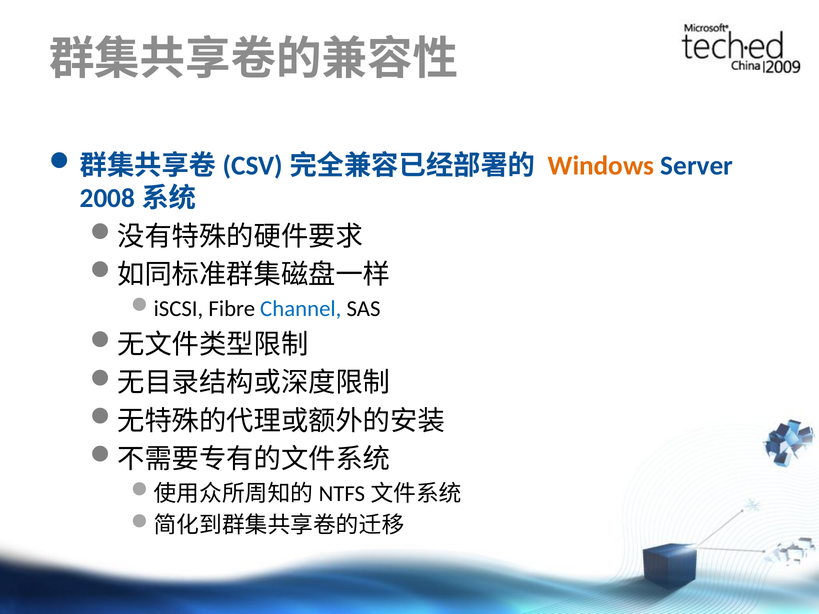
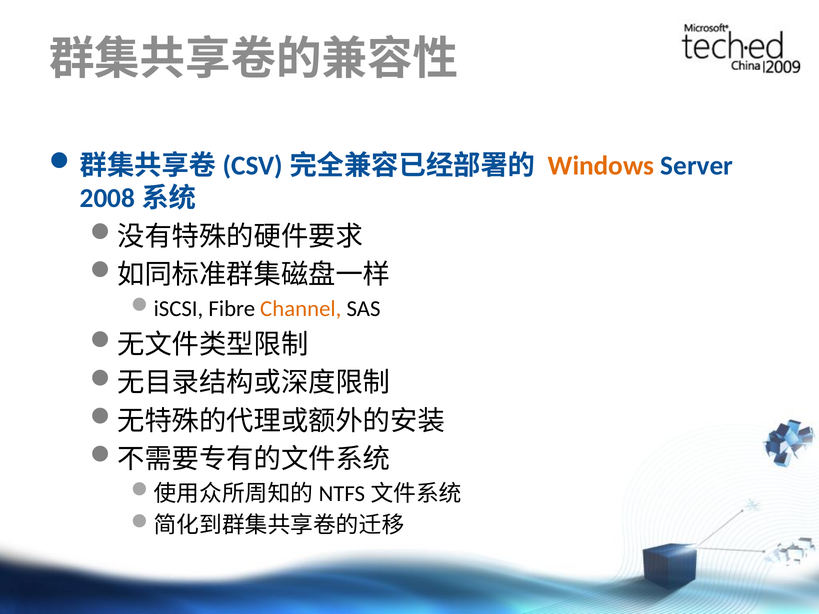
Channel colour: blue -> orange
